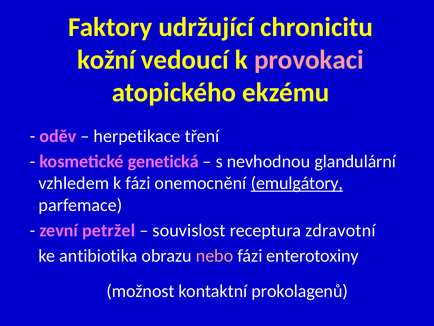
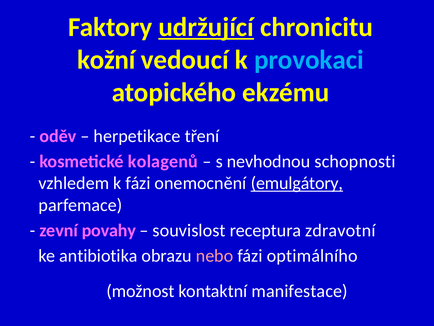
udržující underline: none -> present
provokaci colour: pink -> light blue
genetická: genetická -> kolagenů
glandulární: glandulární -> schopnosti
petržel: petržel -> povahy
enterotoxiny: enterotoxiny -> optimálního
prokolagenů: prokolagenů -> manifestace
